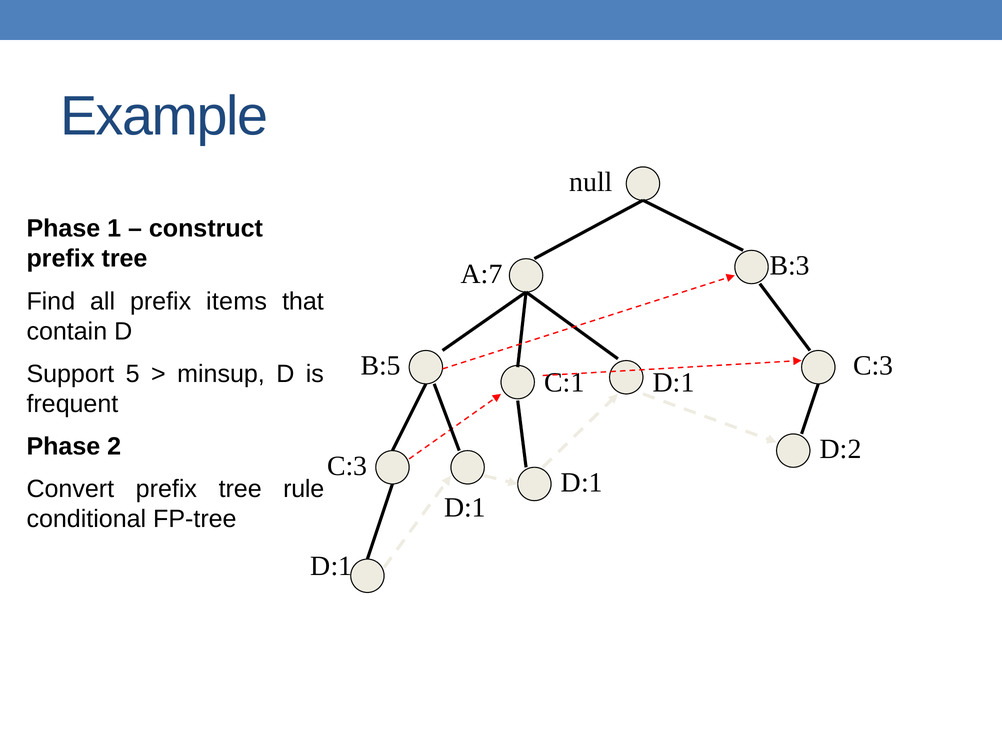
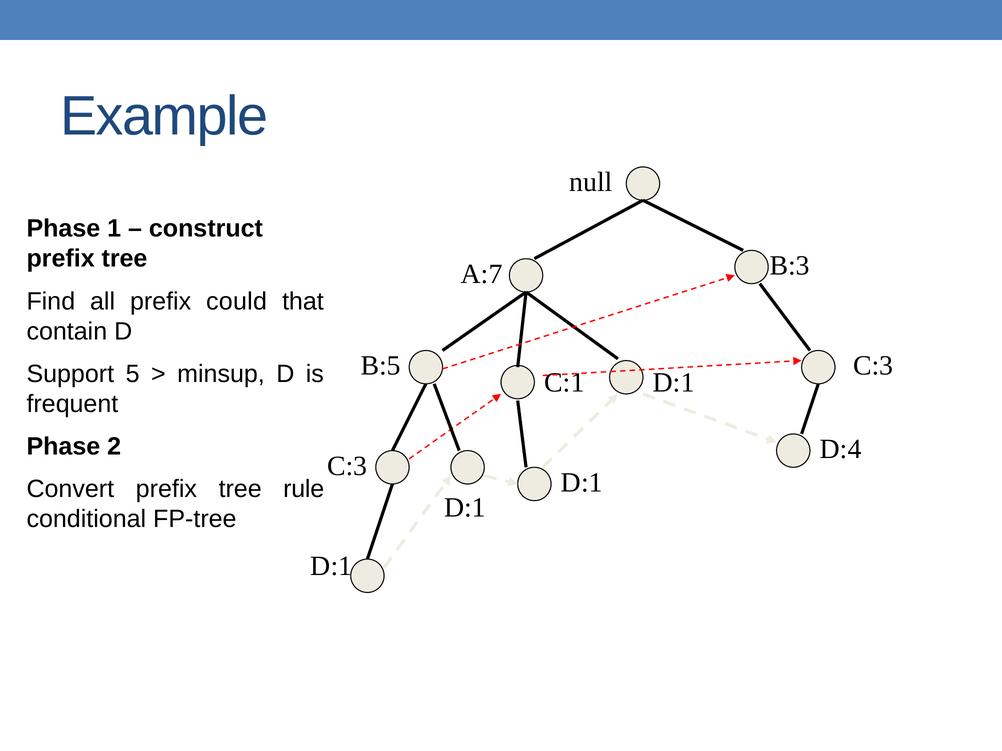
items: items -> could
D:2: D:2 -> D:4
